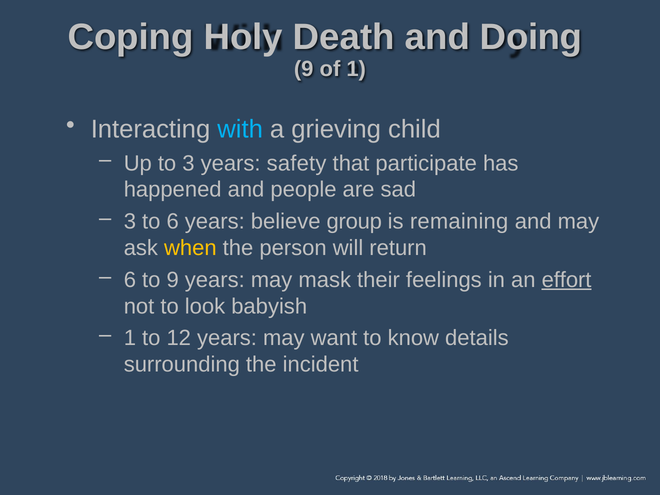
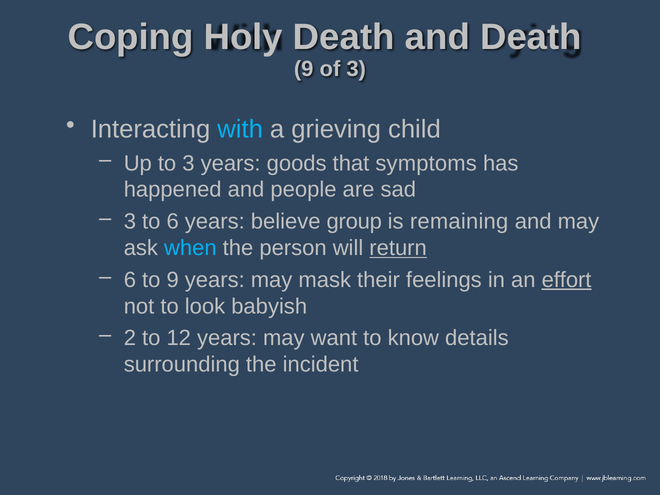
and Doing: Doing -> Death
of 1: 1 -> 3
safety: safety -> goods
participate: participate -> symptoms
when colour: yellow -> light blue
return underline: none -> present
1 at (130, 338): 1 -> 2
